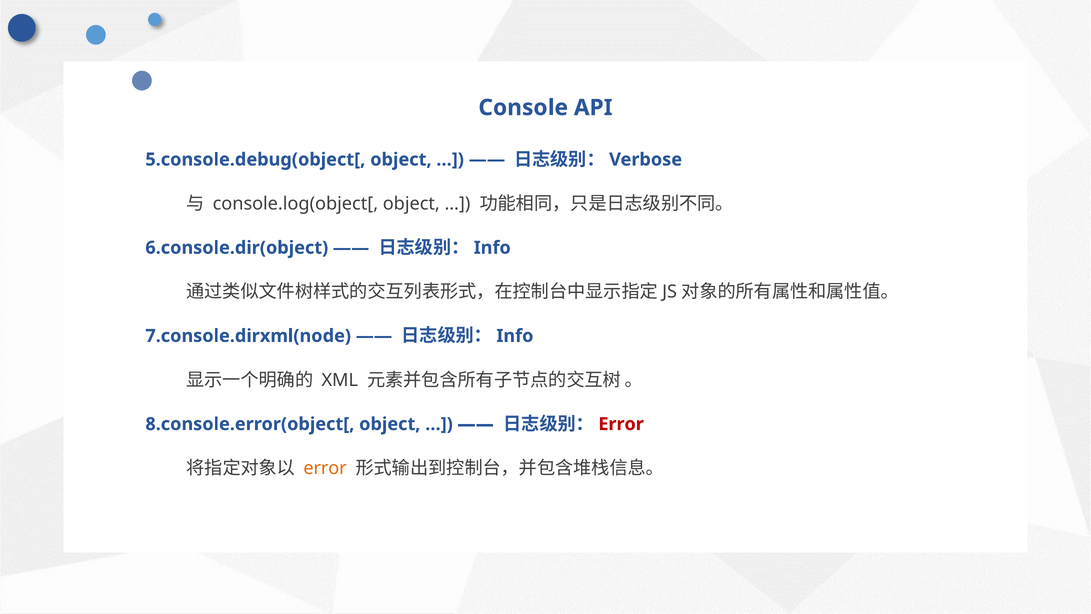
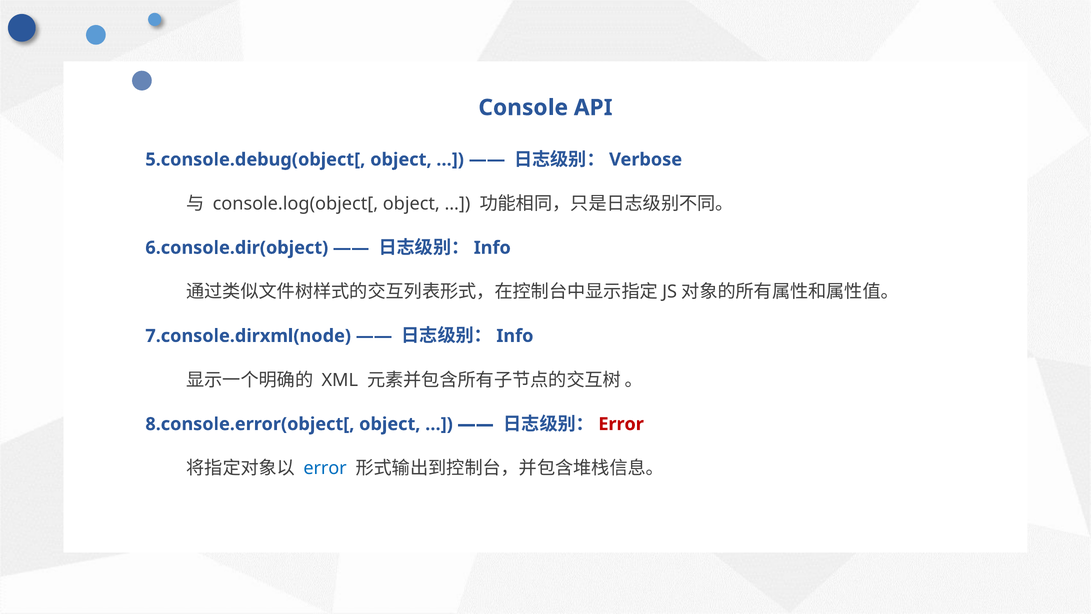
error at (325, 468) colour: orange -> blue
